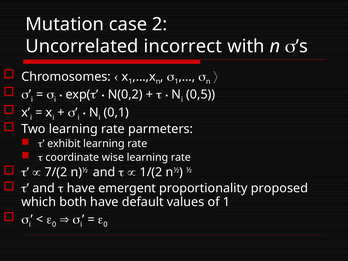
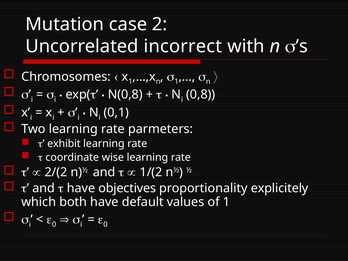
N(0,2: N(0,2 -> N(0,8
0,5: 0,5 -> 0,8
7/(2: 7/(2 -> 2/(2
emergent: emergent -> objectives
proposed: proposed -> explicitely
